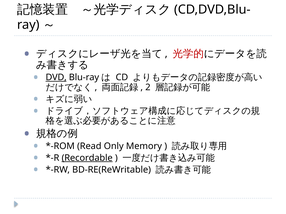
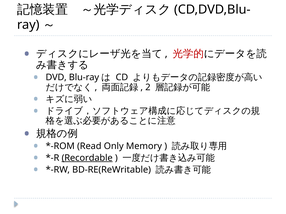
DVD underline: present -> none
